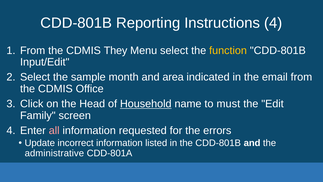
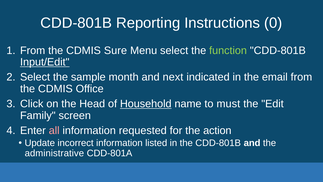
Instructions 4: 4 -> 0
They: They -> Sure
function colour: yellow -> light green
Input/Edit underline: none -> present
area: area -> next
errors: errors -> action
